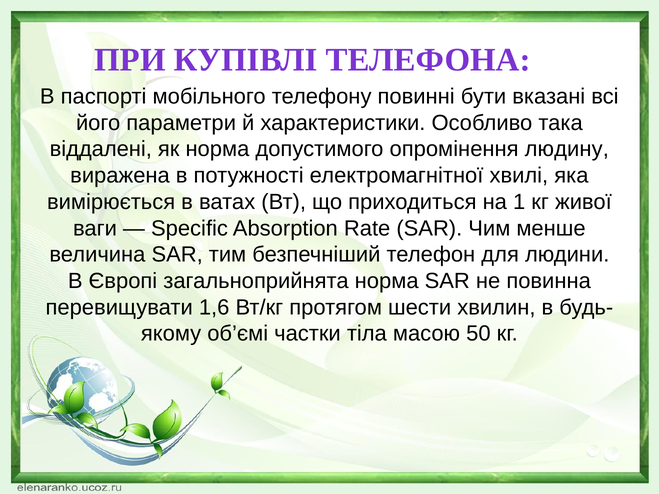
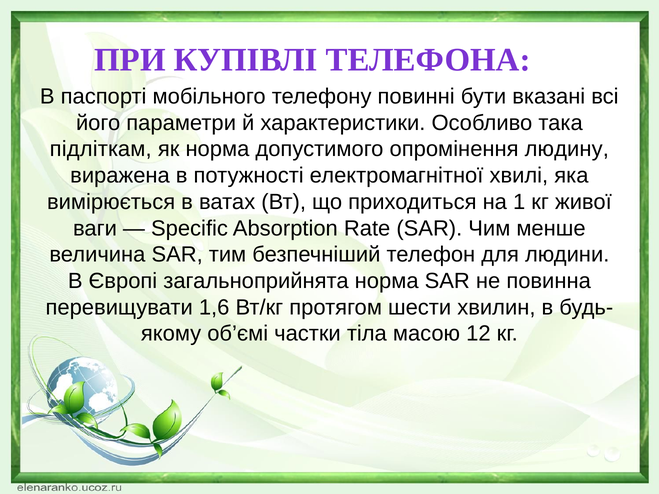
віддалені: віддалені -> підліткам
50: 50 -> 12
